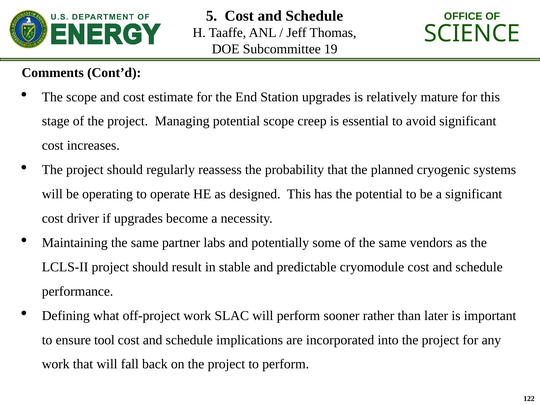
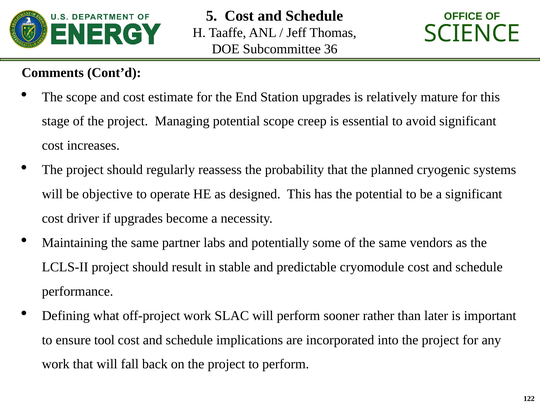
19: 19 -> 36
operating: operating -> objective
